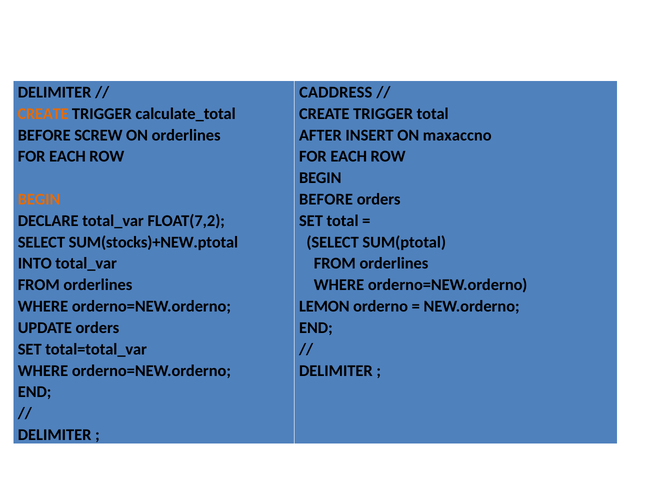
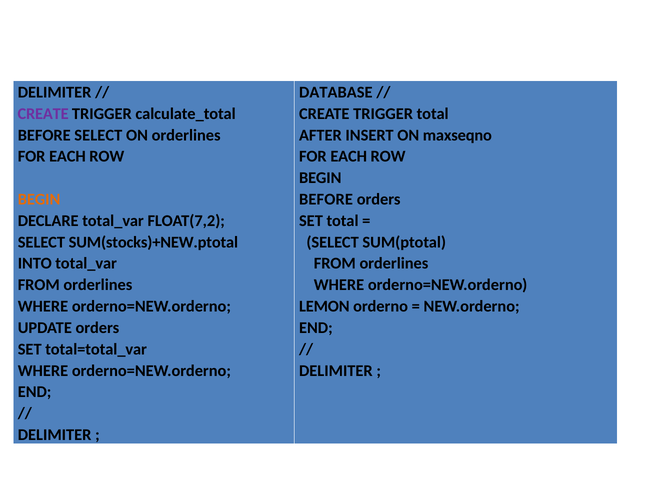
CADDRESS: CADDRESS -> DATABASE
CREATE at (43, 114) colour: orange -> purple
BEFORE SCREW: SCREW -> SELECT
maxaccno: maxaccno -> maxseqno
